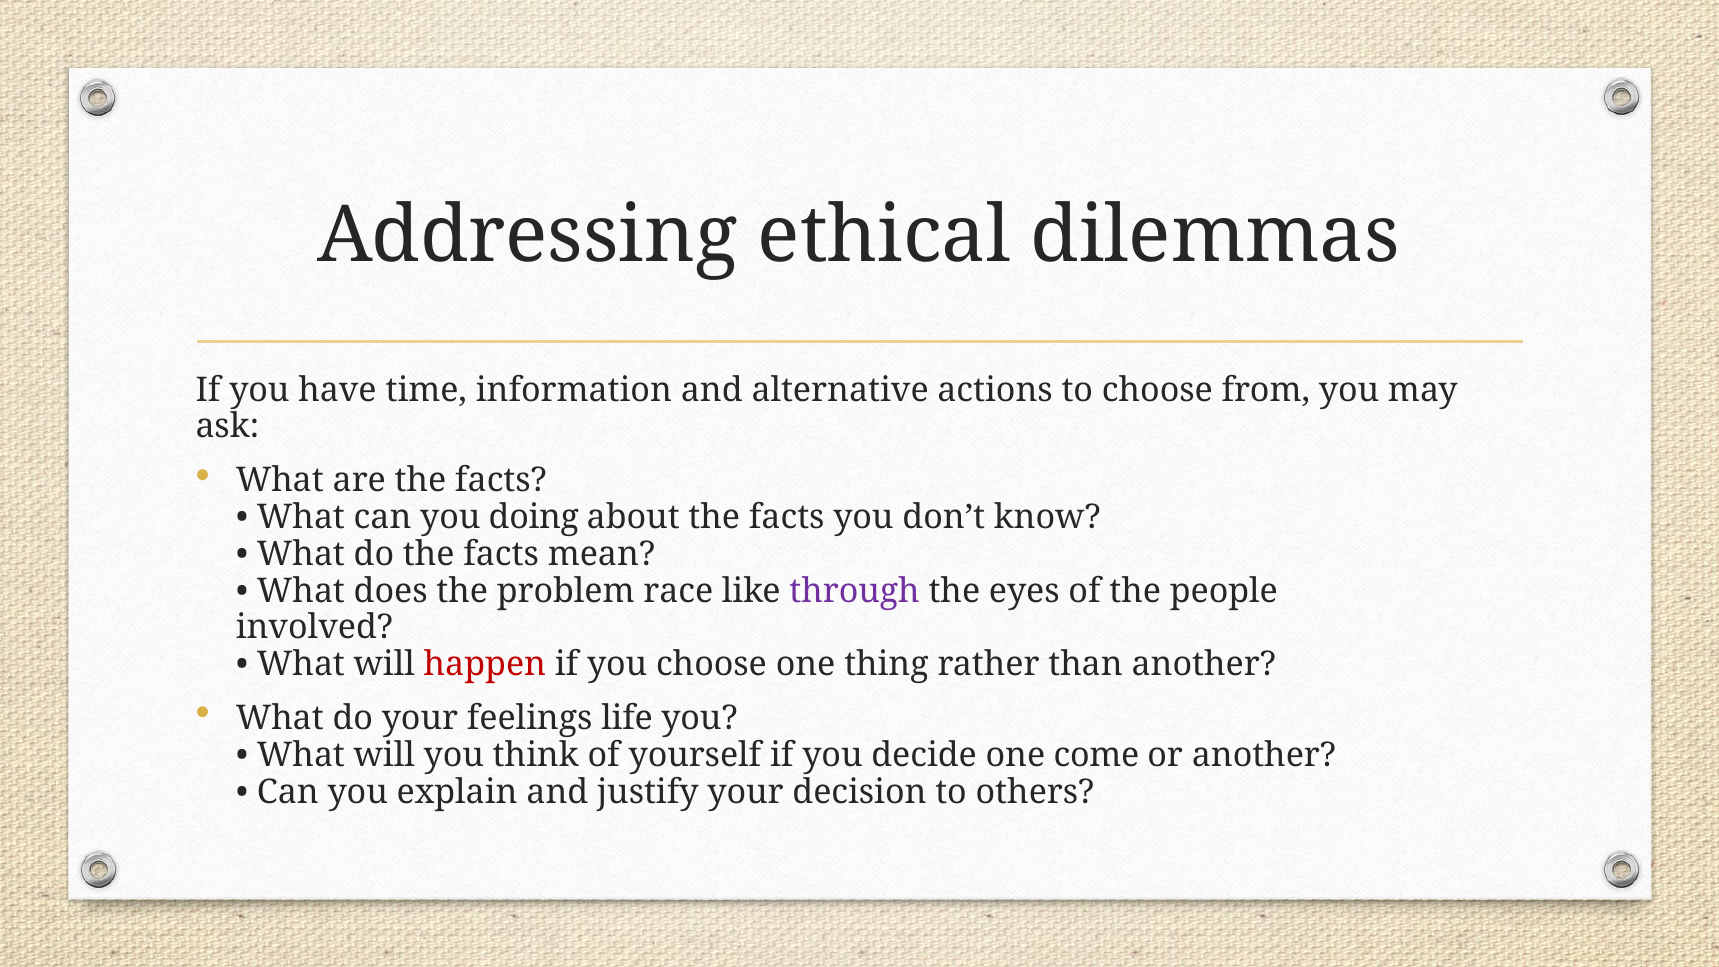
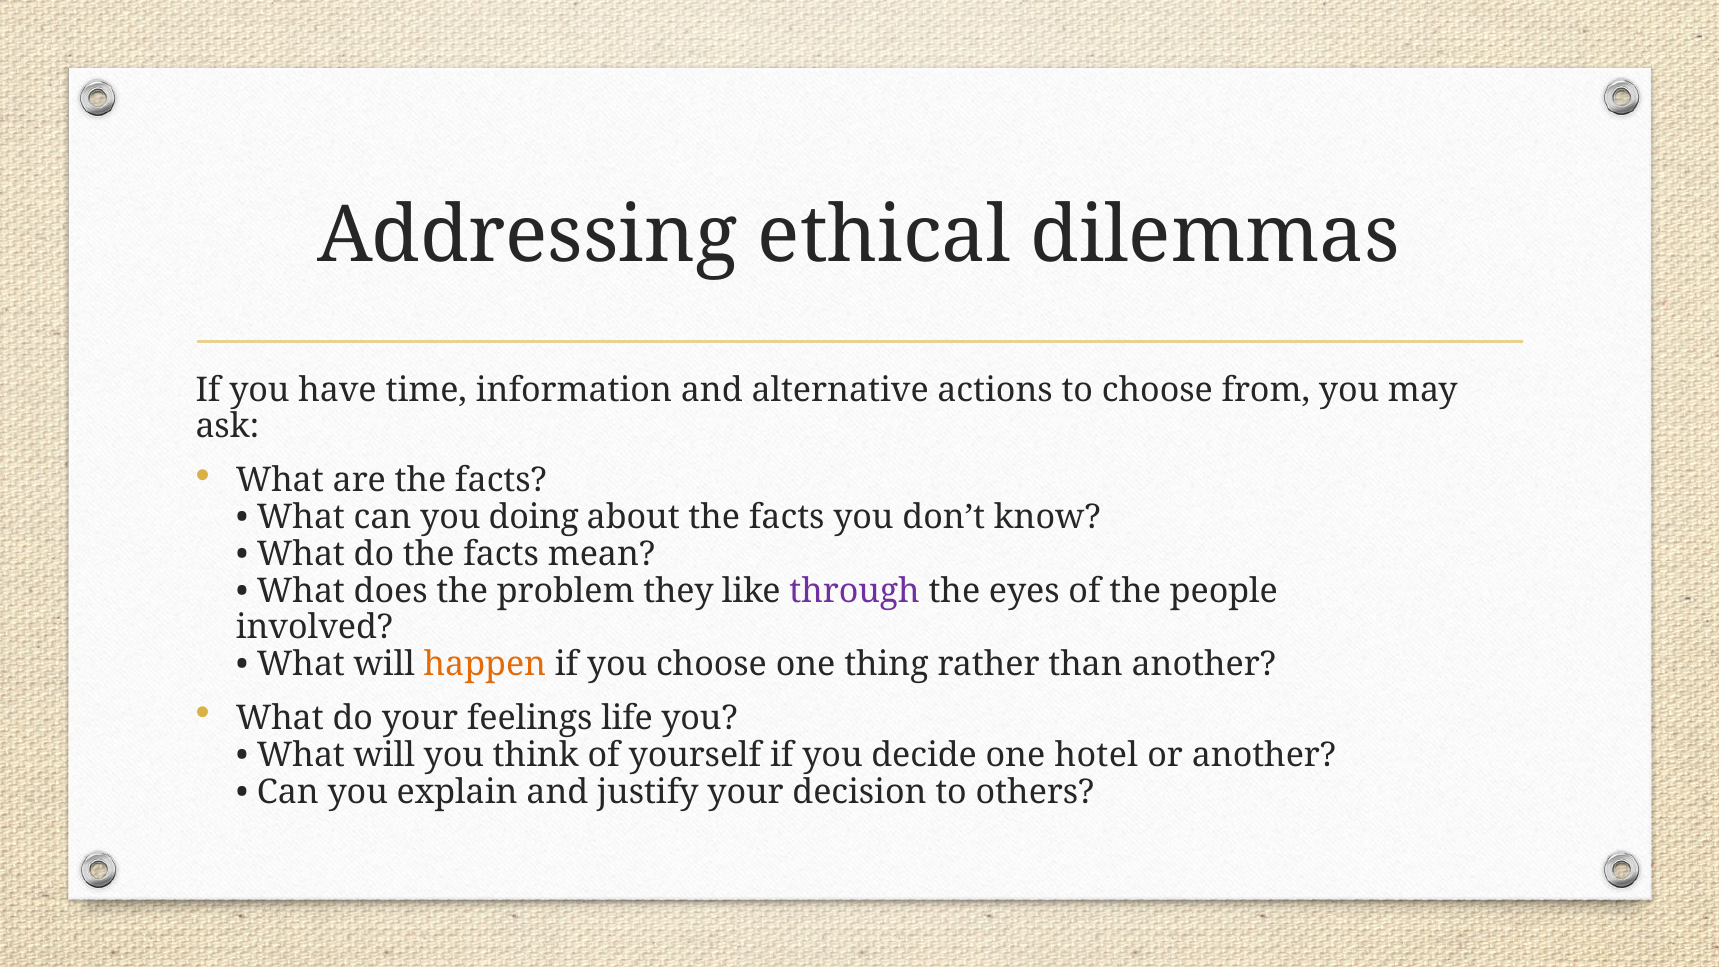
race: race -> they
happen colour: red -> orange
come: come -> hotel
